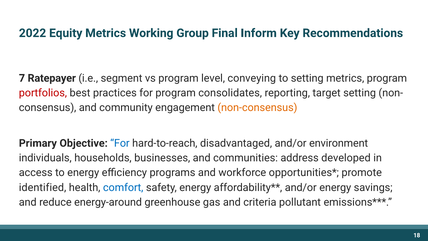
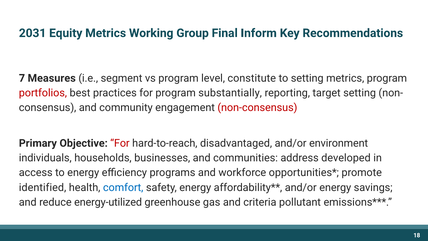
2022: 2022 -> 2031
Ratepayer: Ratepayer -> Measures
conveying: conveying -> constitute
consolidates: consolidates -> substantially
non-consensus colour: orange -> red
For at (120, 143) colour: blue -> red
energy-around: energy-around -> energy-utilized
